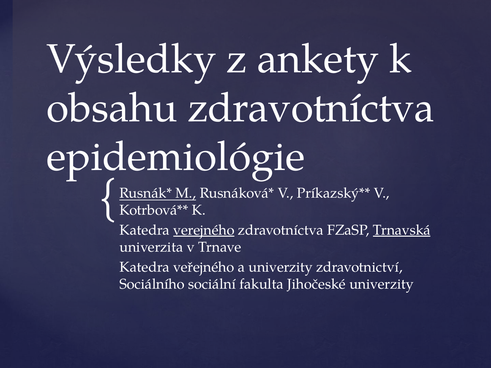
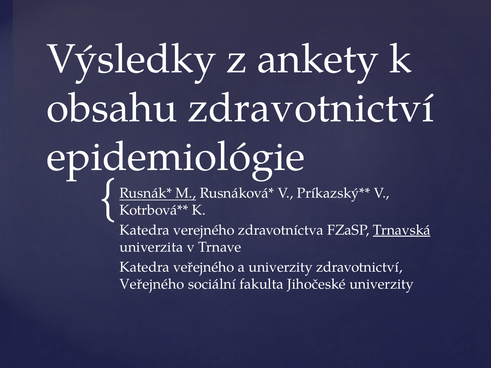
obsahu zdravotníctva: zdravotníctva -> zdravotnictví
verejného underline: present -> none
Sociálního at (152, 285): Sociálního -> Veřejného
